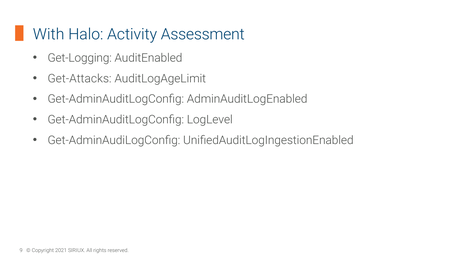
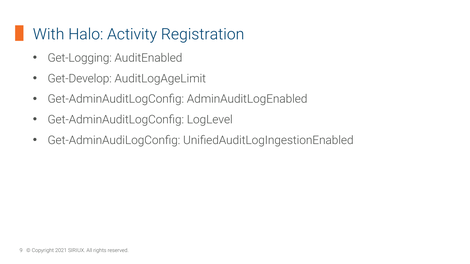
Assessment: Assessment -> Registration
Get-Attacks: Get-Attacks -> Get-Develop
